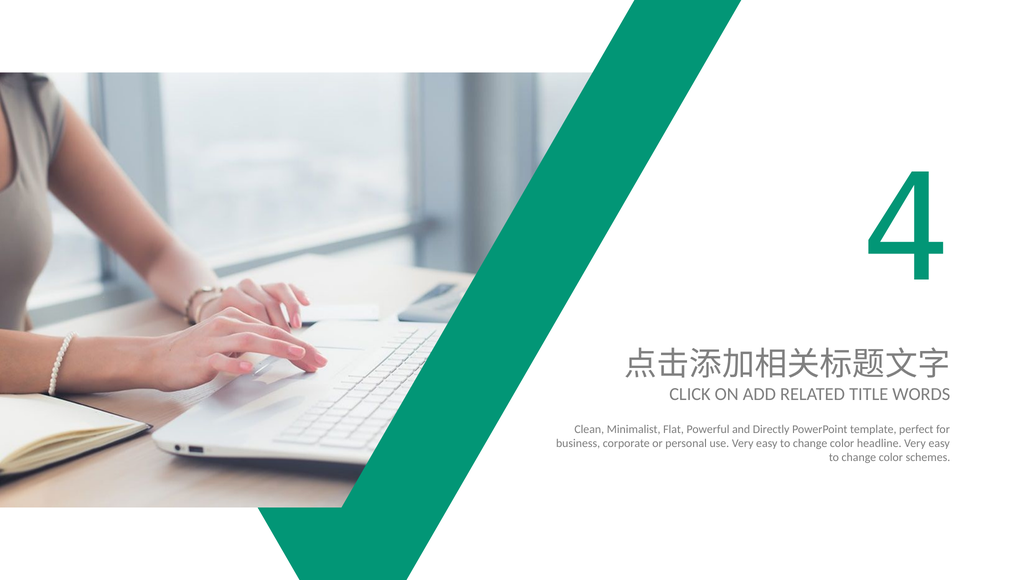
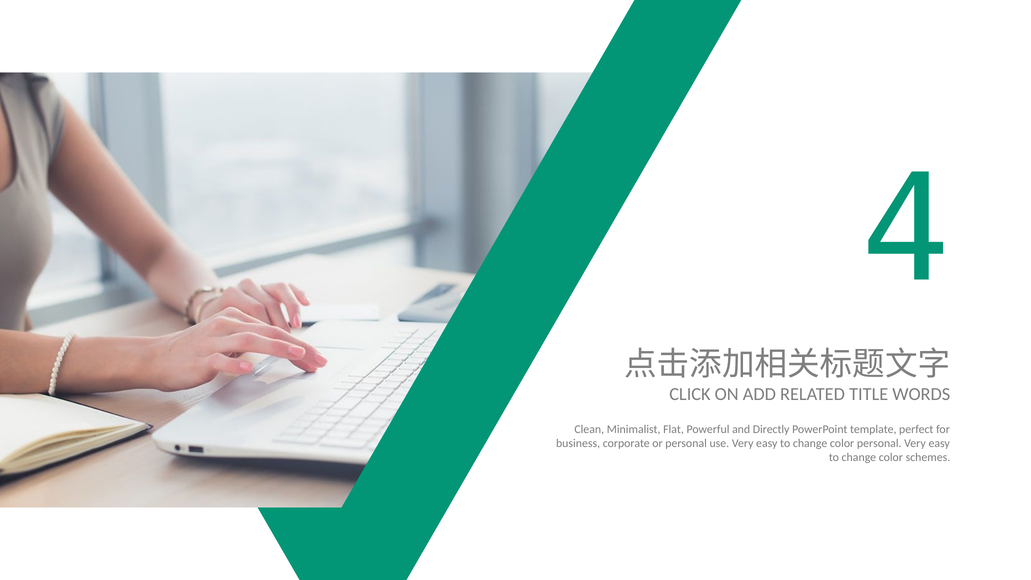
color headline: headline -> personal
